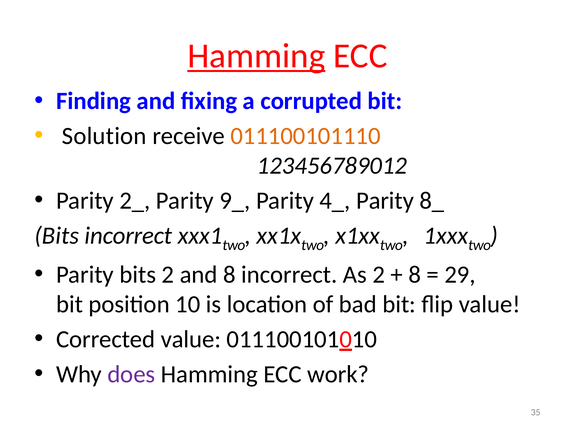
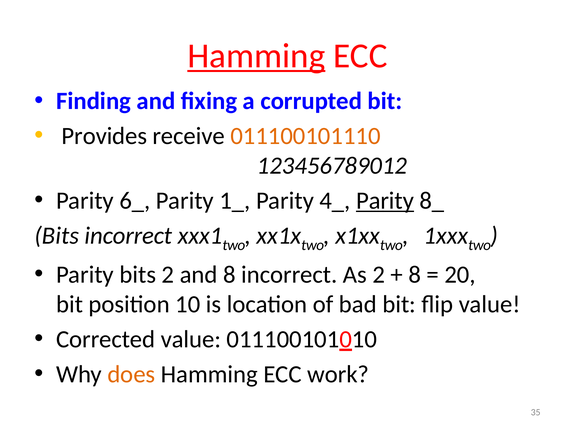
Solution: Solution -> Provides
2_: 2_ -> 6_
9_: 9_ -> 1_
Parity at (385, 200) underline: none -> present
29: 29 -> 20
does colour: purple -> orange
